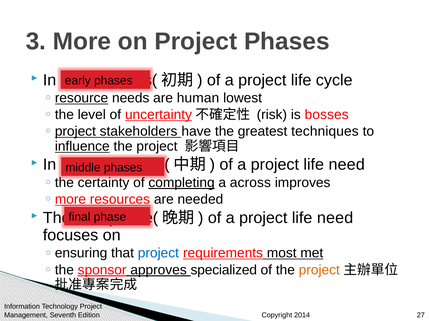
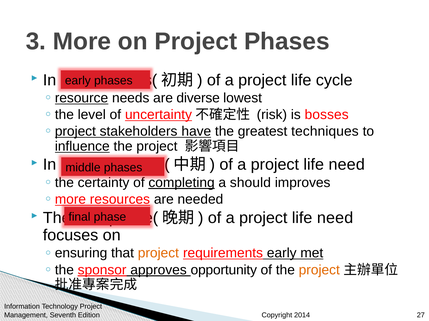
human: human -> diverse
have underline: none -> present
across: across -> should
project at (158, 254) colour: blue -> orange
requirements most: most -> early
specialized: specialized -> opportunity
